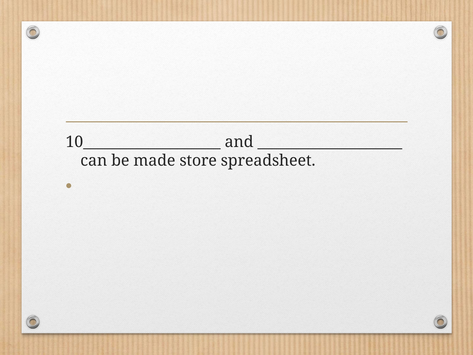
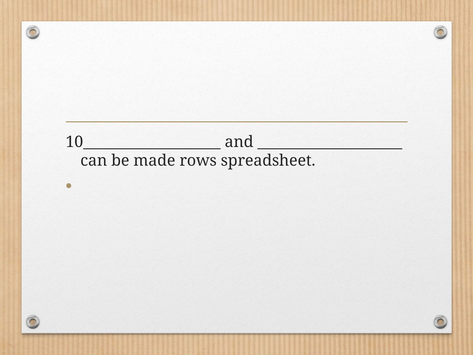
store: store -> rows
